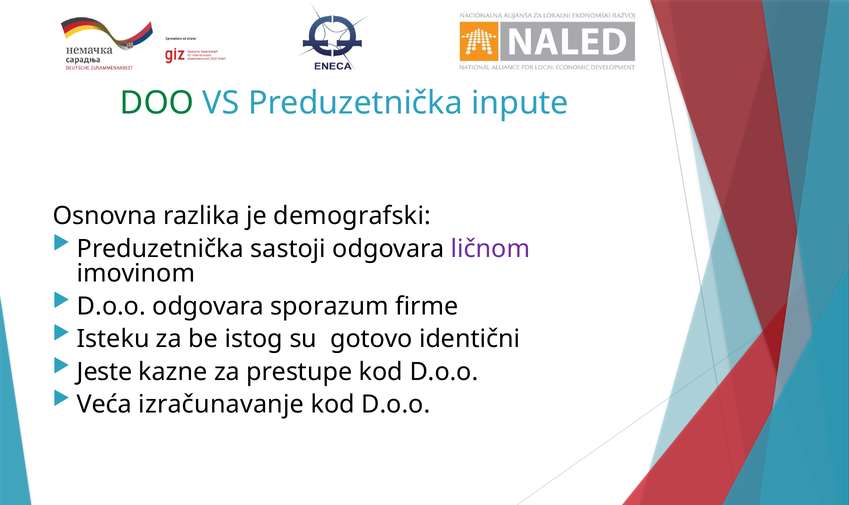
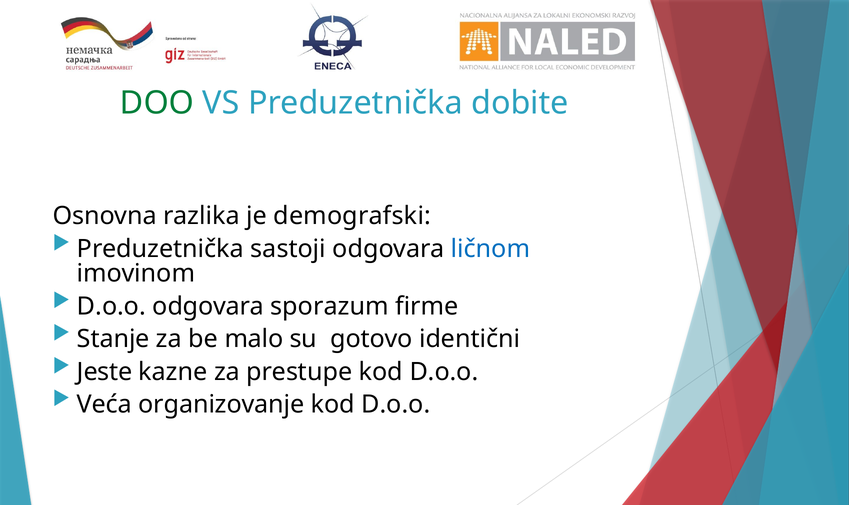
inpute: inpute -> dobite
ličnom colour: purple -> blue
Isteku: Isteku -> Stanje
istog: istog -> malo
izračunavanje: izračunavanje -> organizovanje
